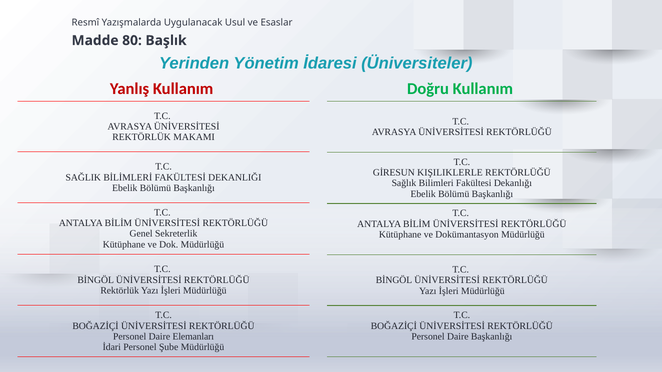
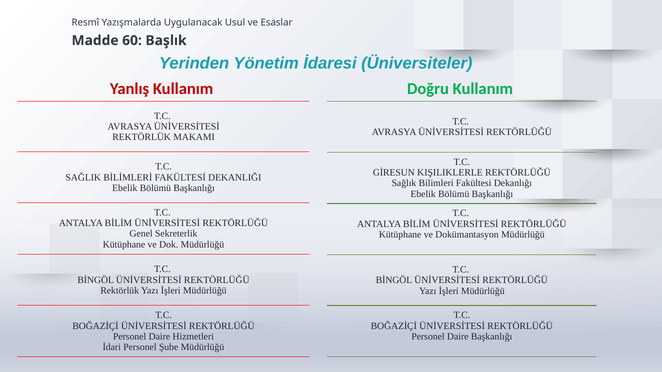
80: 80 -> 60
Elemanları: Elemanları -> Hizmetleri
